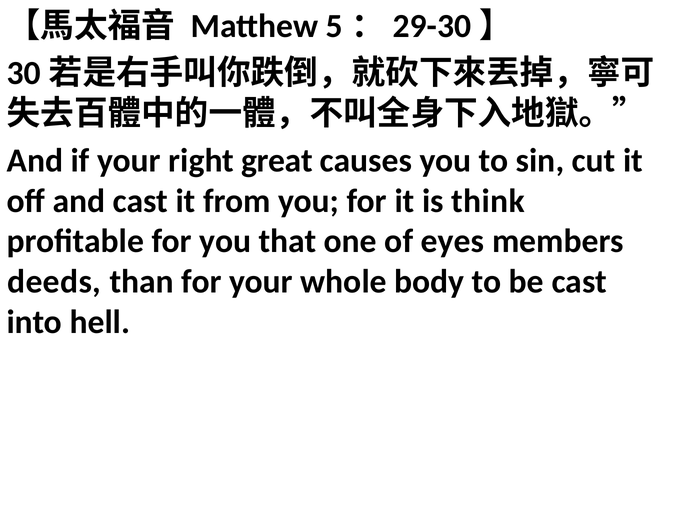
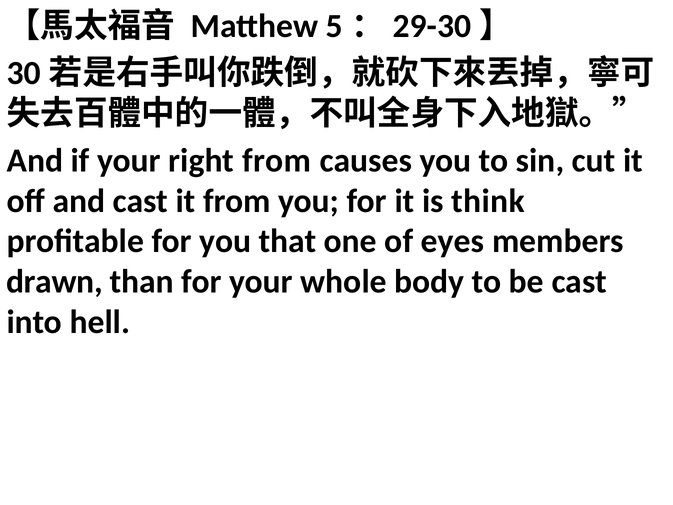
right great: great -> from
deeds: deeds -> drawn
